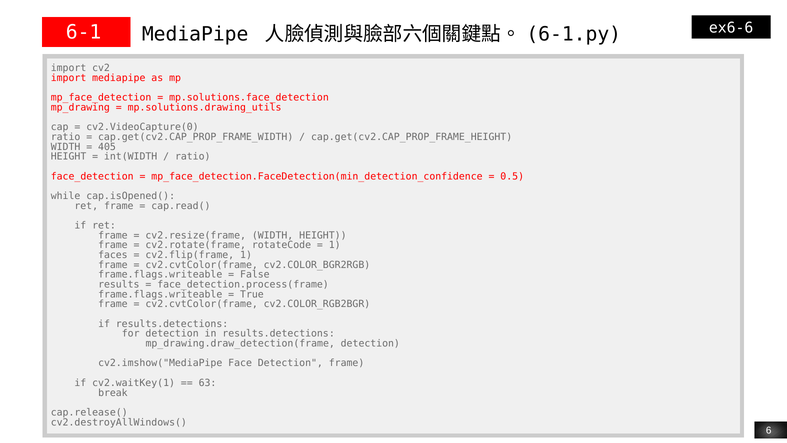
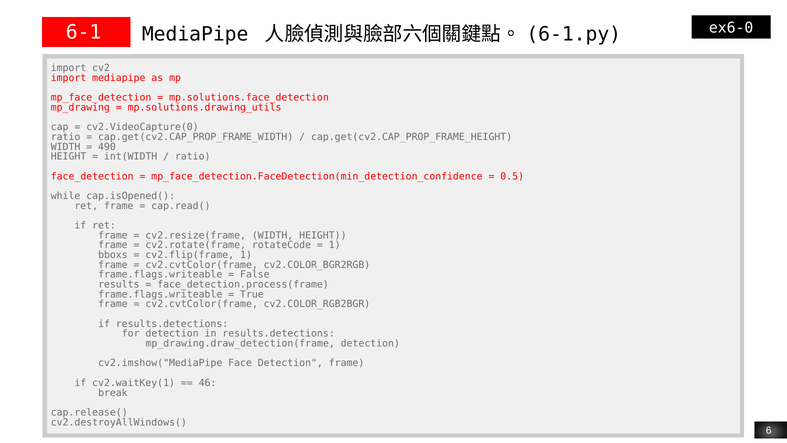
ex6-6: ex6-6 -> ex6-0
405: 405 -> 490
faces: faces -> bboxs
63: 63 -> 46
